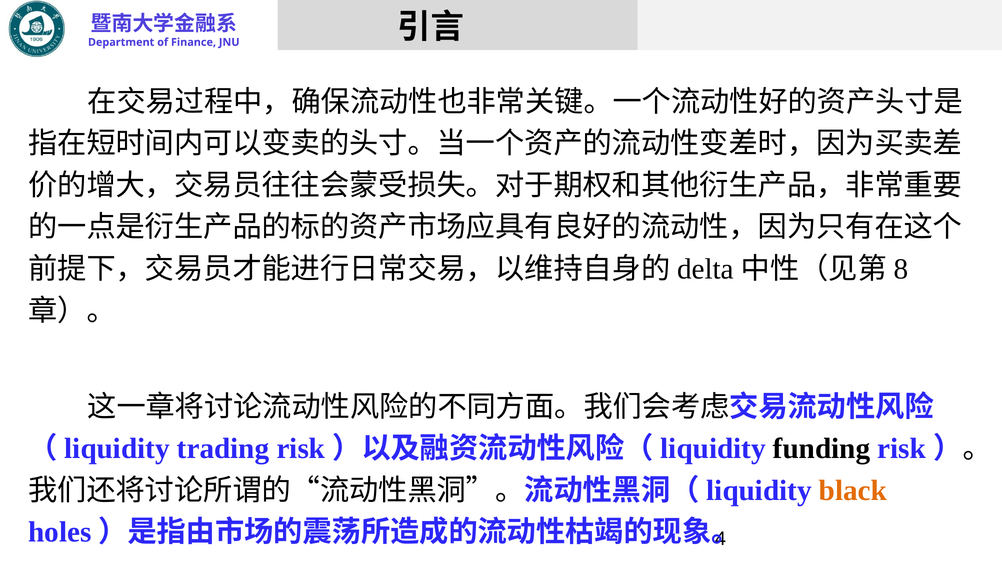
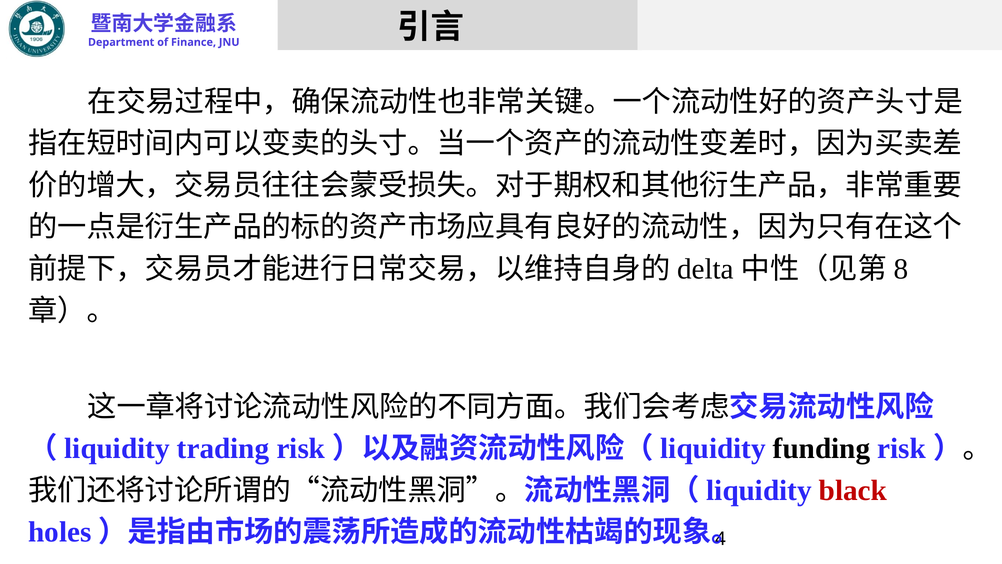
black colour: orange -> red
